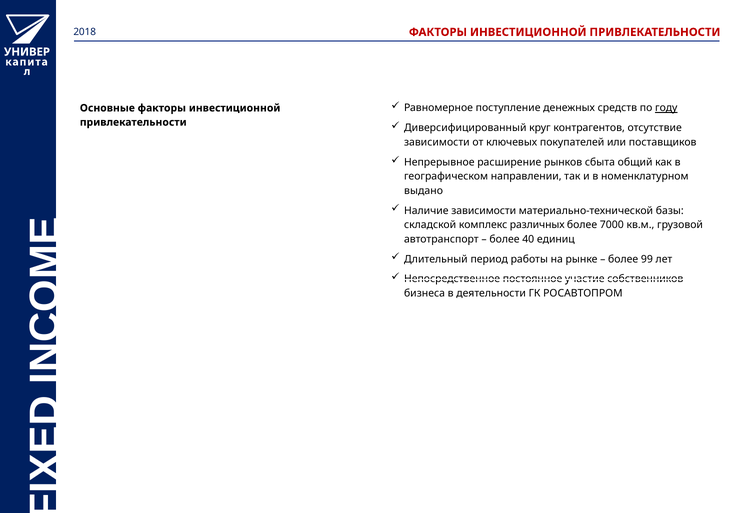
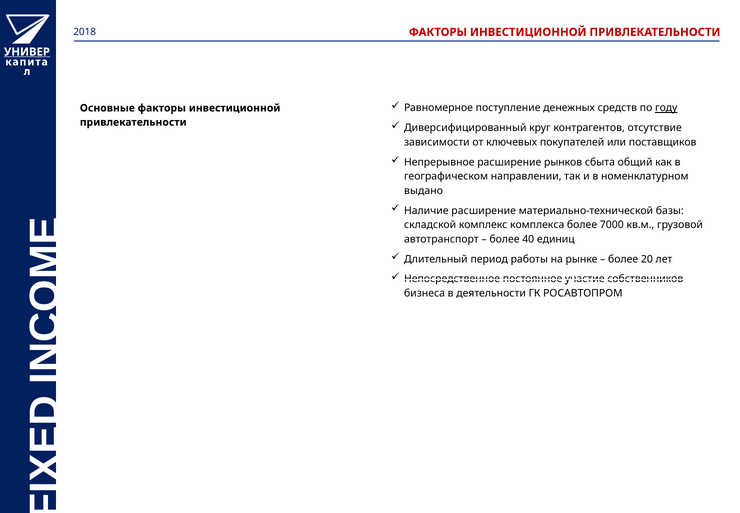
УНИВЕР underline: none -> present
Наличие зависимости: зависимости -> расширение
различных: различных -> комплекса
99: 99 -> 20
